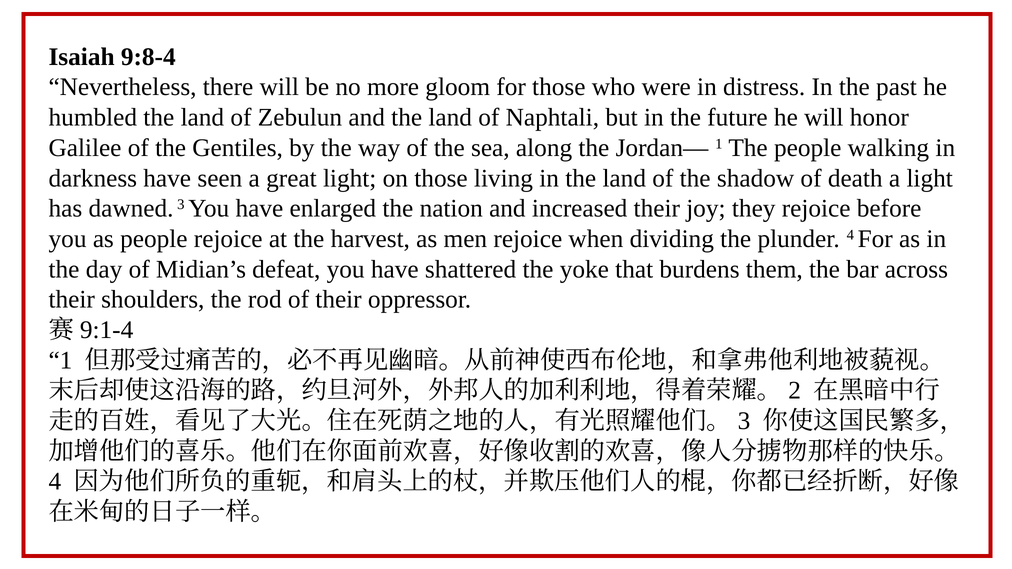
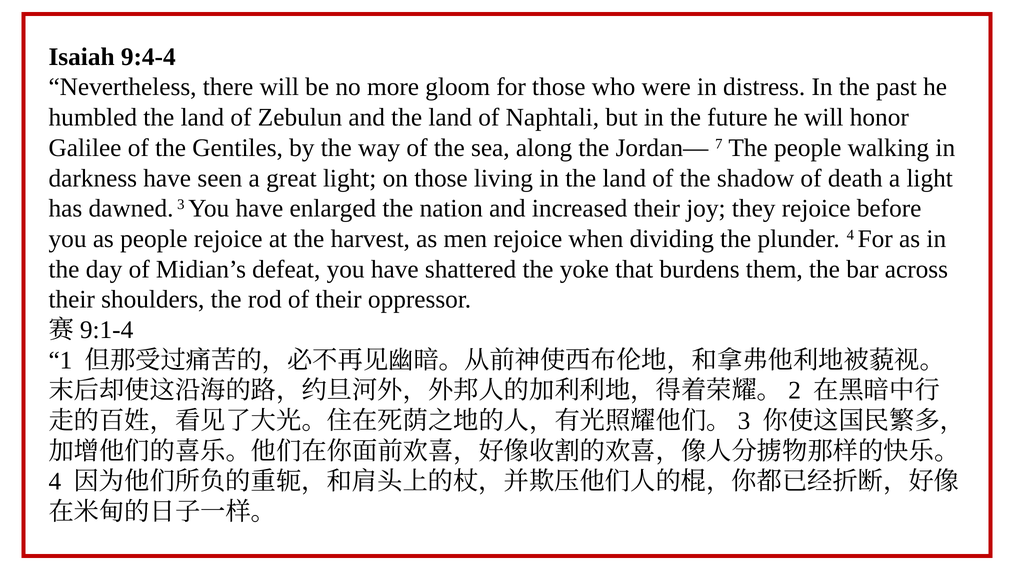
9:8-4: 9:8-4 -> 9:4-4
Jordan— 1: 1 -> 7
